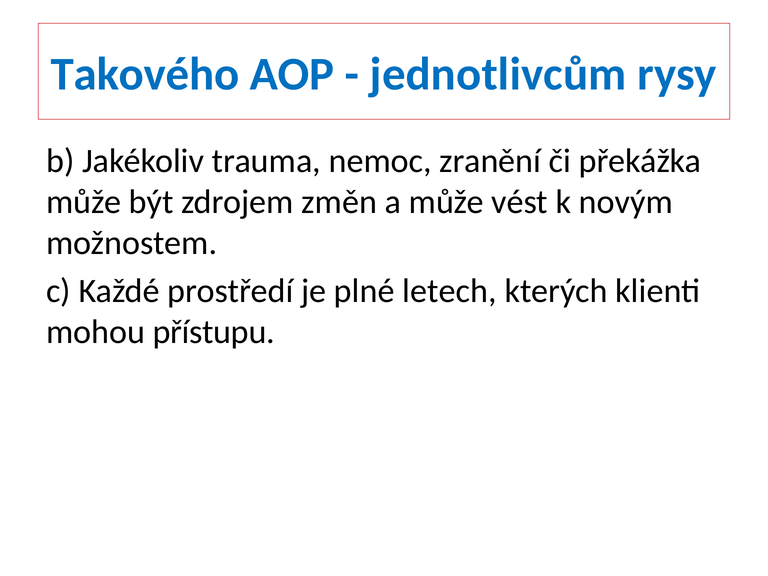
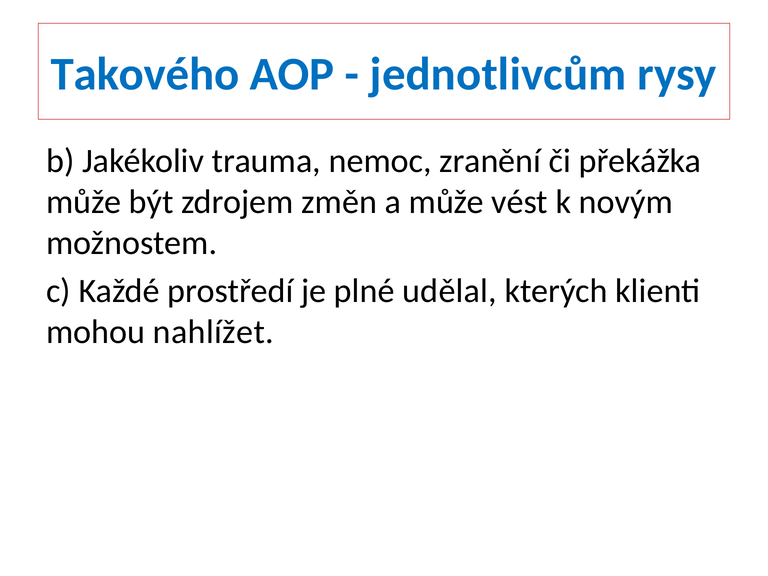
letech: letech -> udělal
přístupu: přístupu -> nahlížet
